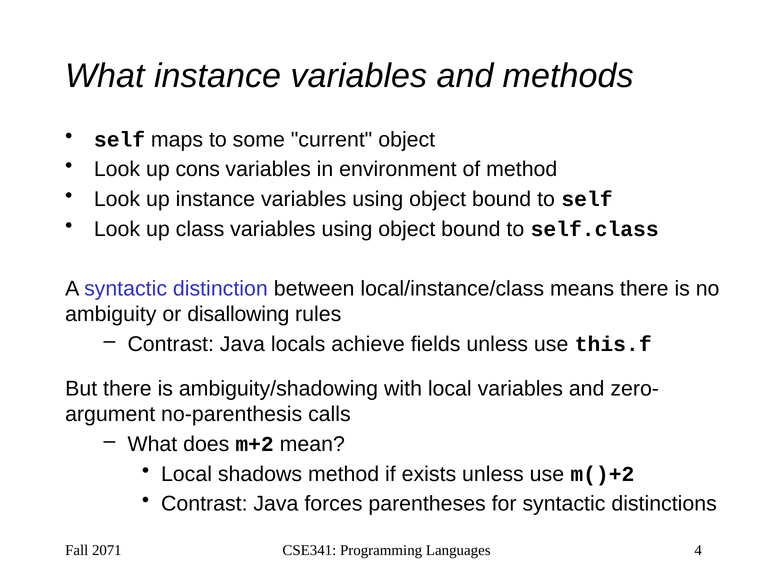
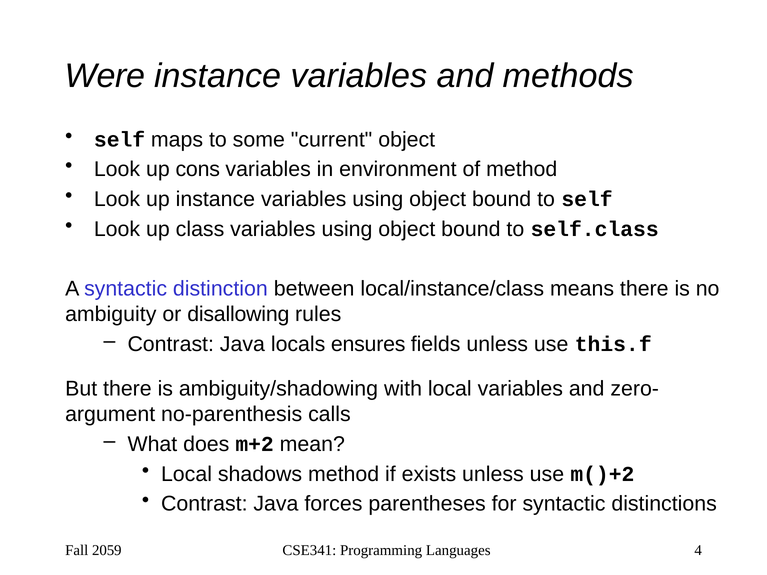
What at (105, 76): What -> Were
achieve: achieve -> ensures
2071: 2071 -> 2059
